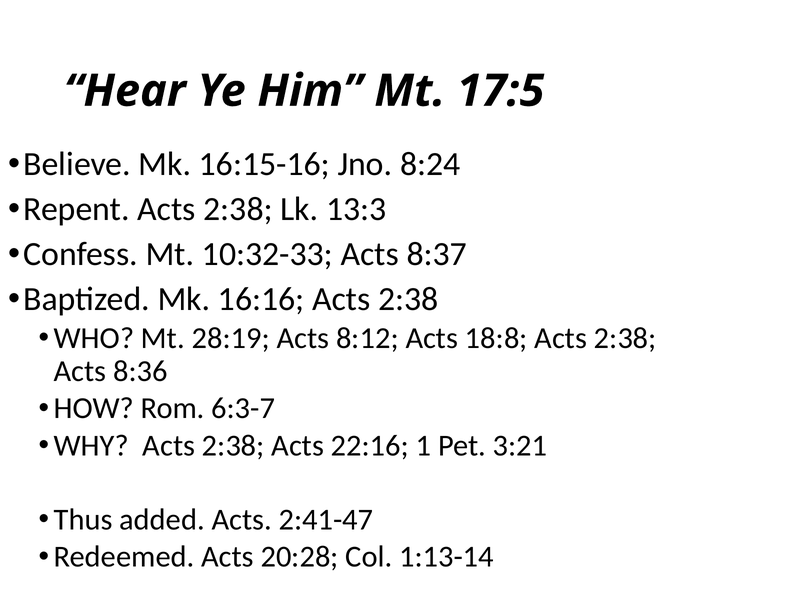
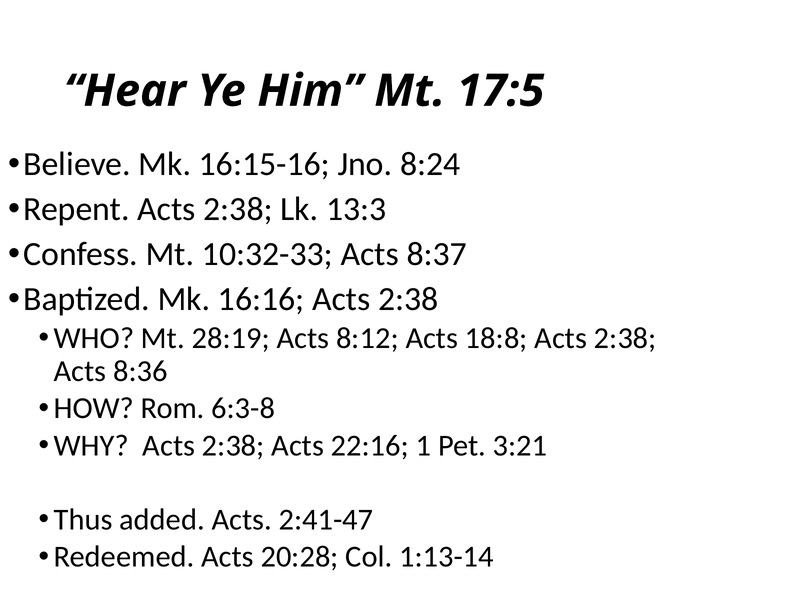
6:3-7: 6:3-7 -> 6:3-8
